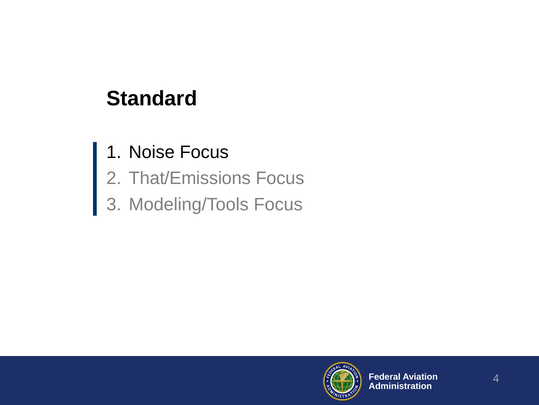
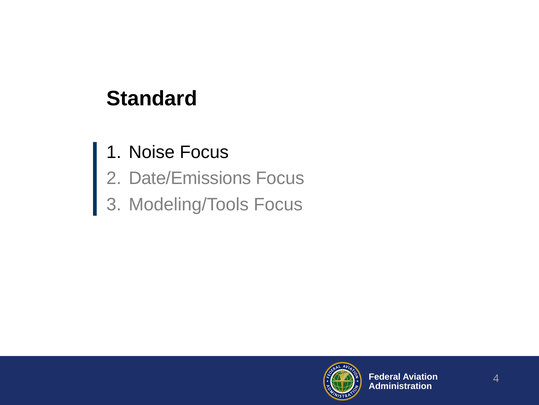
That/Emissions: That/Emissions -> Date/Emissions
